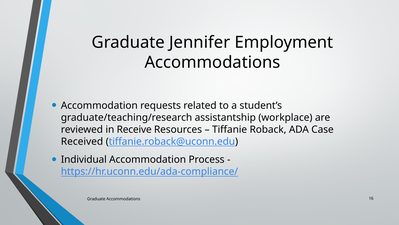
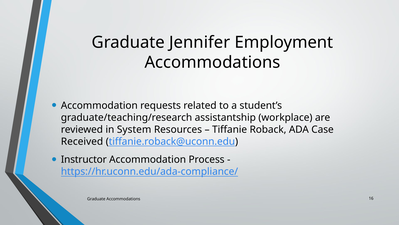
Receive: Receive -> System
Individual: Individual -> Instructor
